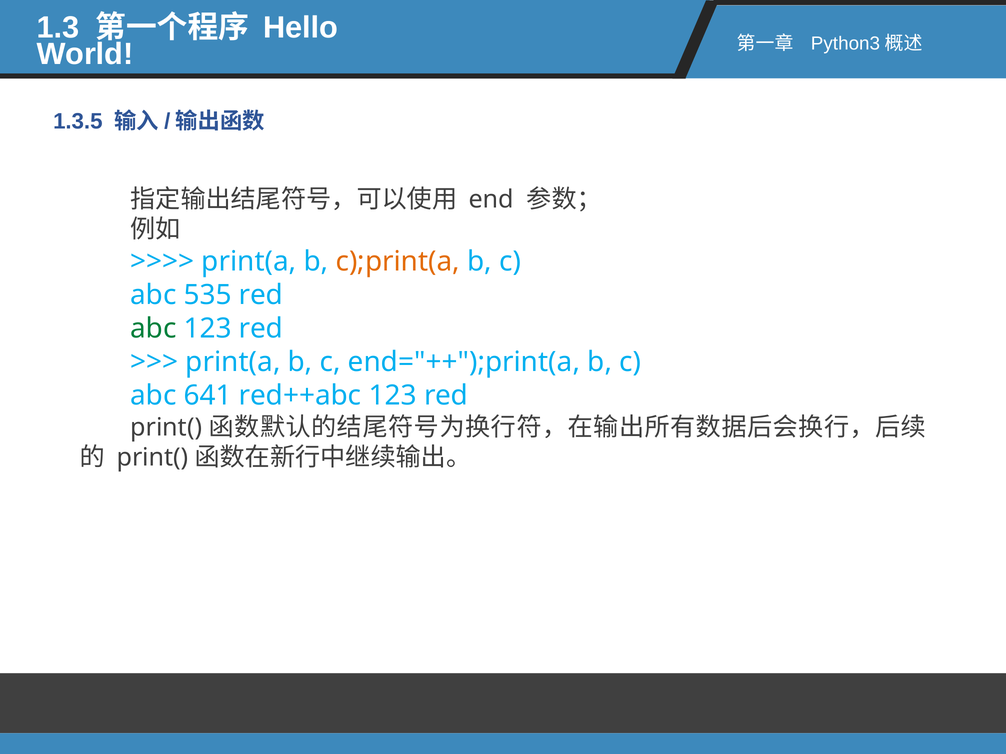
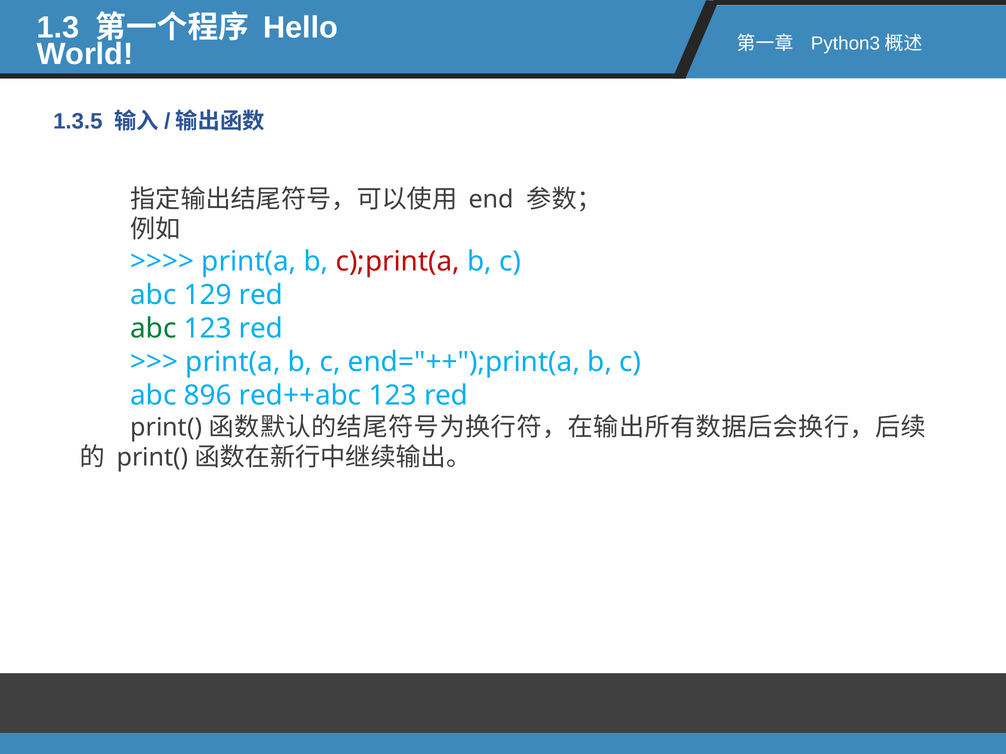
c);print(a colour: orange -> red
535: 535 -> 129
641: 641 -> 896
